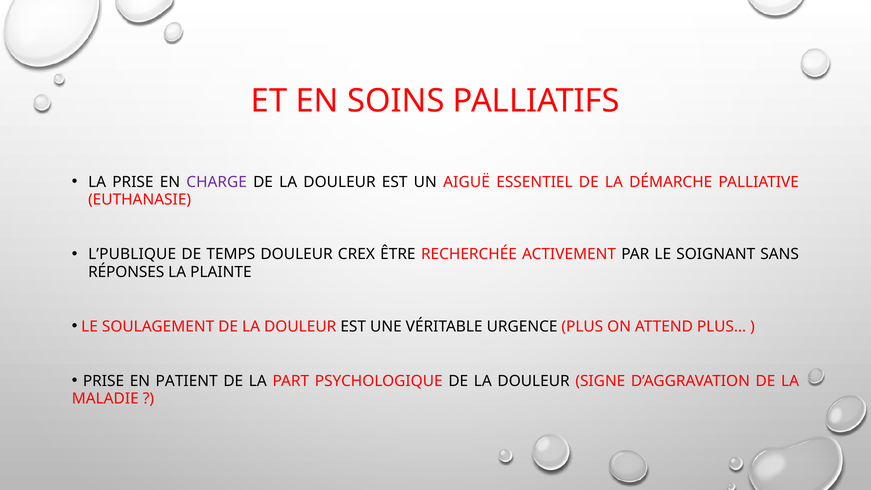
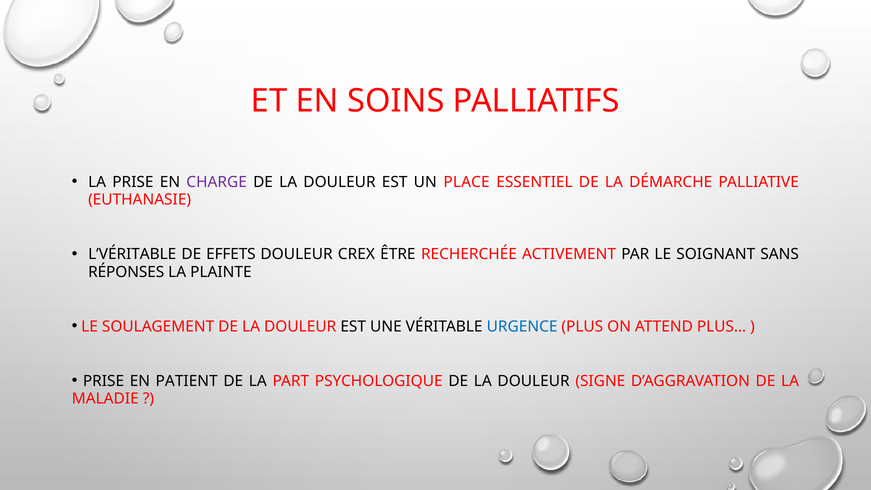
AIGUË: AIGUË -> PLACE
L’PUBLIQUE: L’PUBLIQUE -> L’VÉRITABLE
TEMPS: TEMPS -> EFFETS
URGENCE colour: black -> blue
